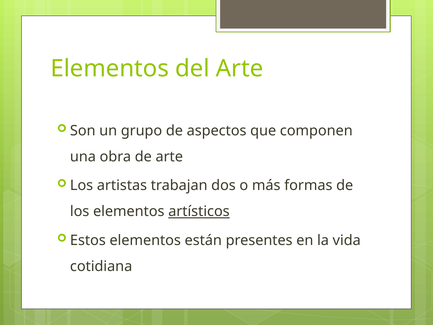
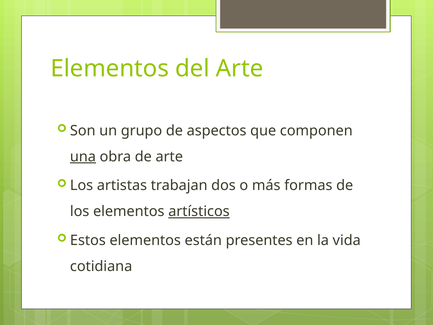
una underline: none -> present
